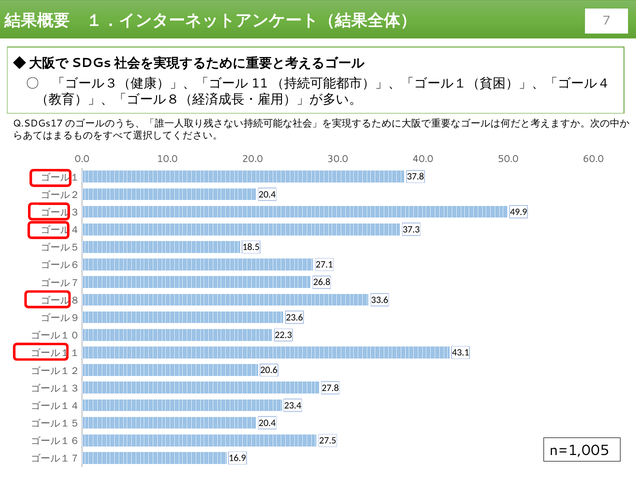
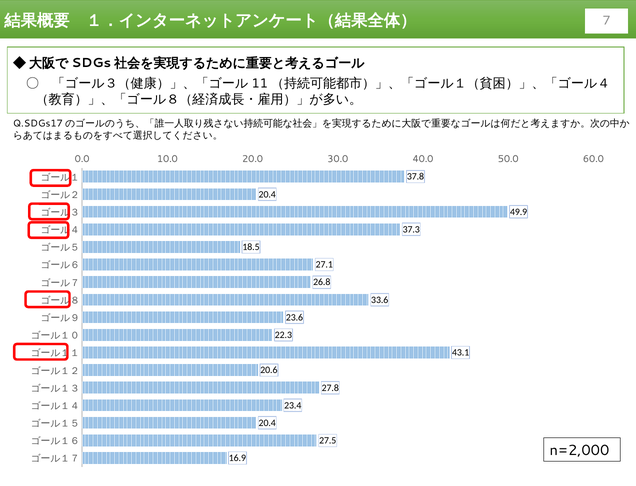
n=1,005: n=1,005 -> n=2,000
